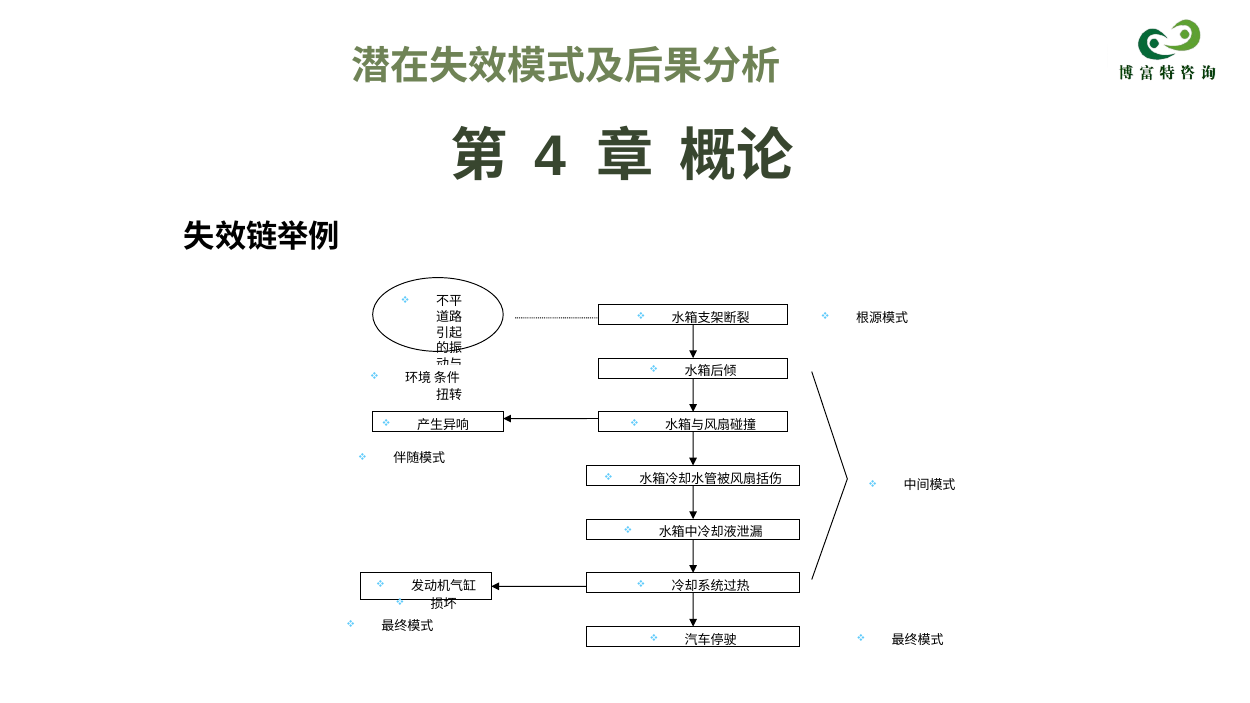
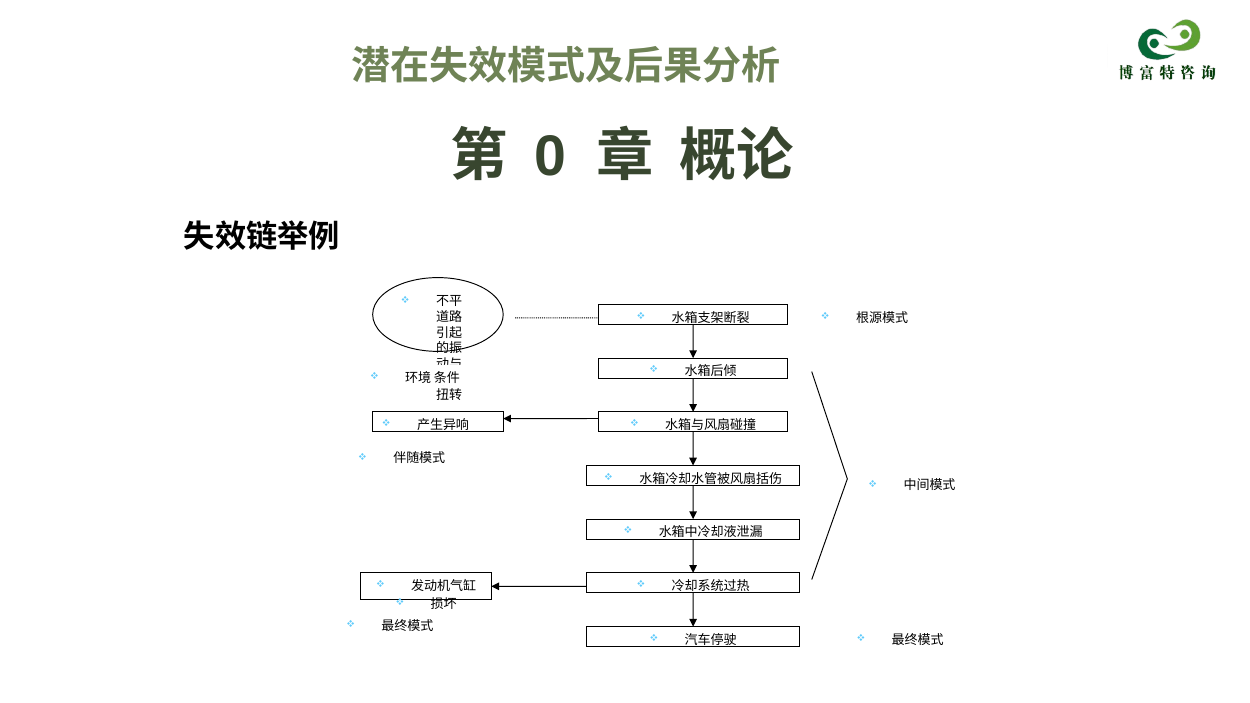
4: 4 -> 0
